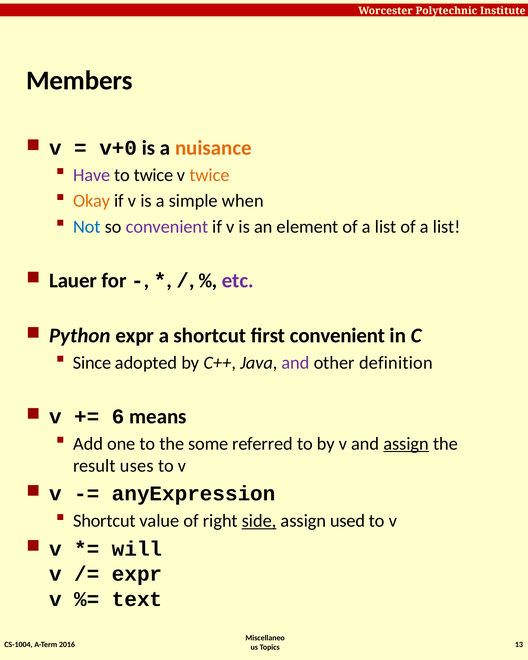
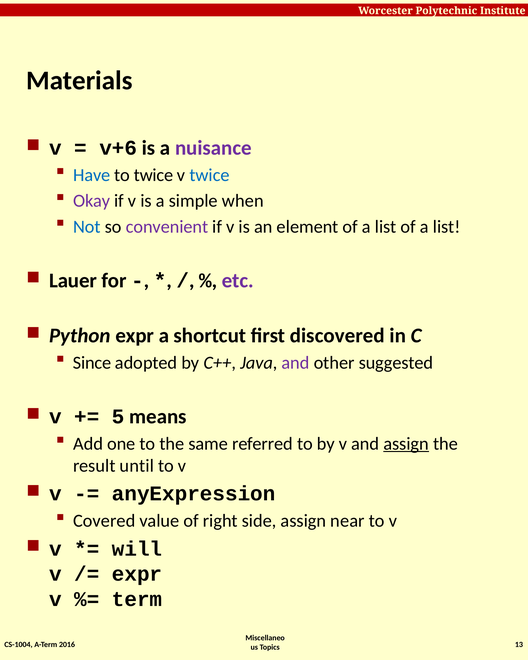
Members: Members -> Materials
v+0: v+0 -> v+6
nuisance colour: orange -> purple
Have colour: purple -> blue
twice at (209, 175) colour: orange -> blue
Okay colour: orange -> purple
first convenient: convenient -> discovered
definition: definition -> suggested
6: 6 -> 5
some: some -> same
uses: uses -> until
Shortcut at (104, 521): Shortcut -> Covered
side underline: present -> none
used: used -> near
text: text -> term
